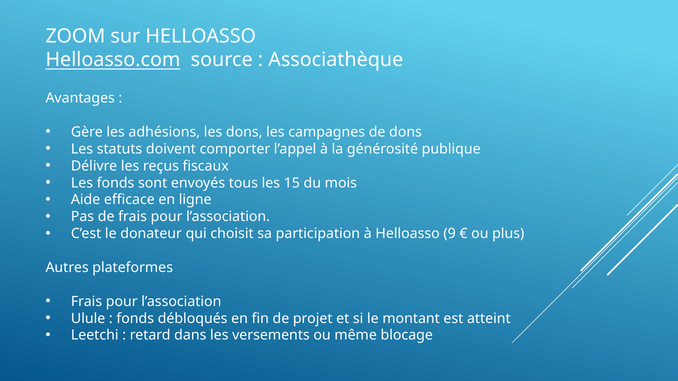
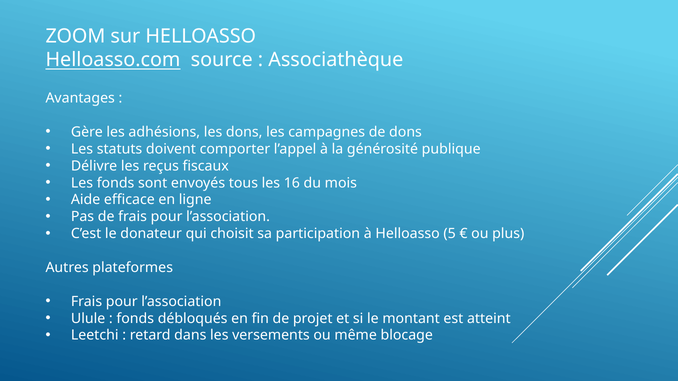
15: 15 -> 16
9: 9 -> 5
